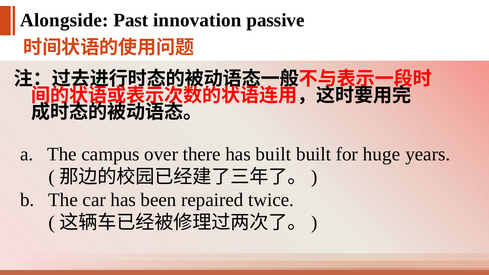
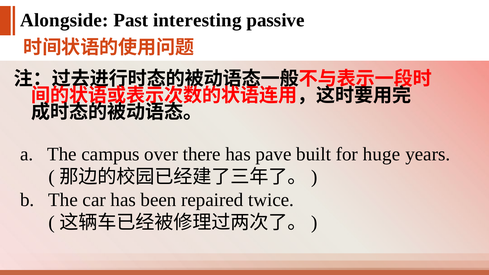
innovation: innovation -> interesting
has built: built -> pave
